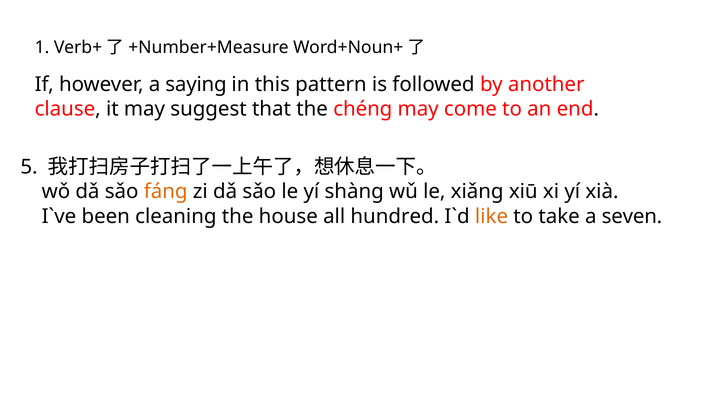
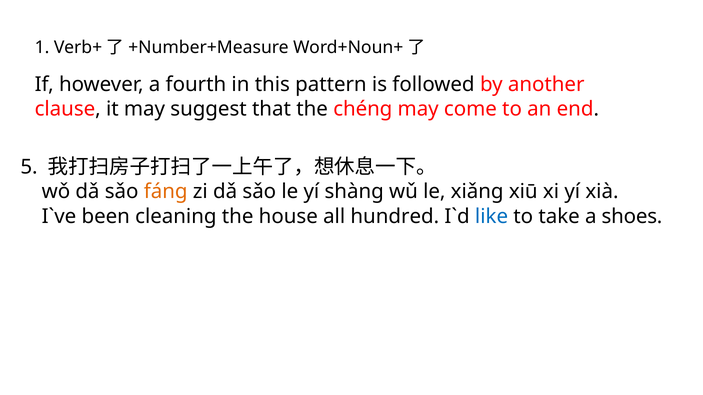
saying: saying -> fourth
like colour: orange -> blue
seven: seven -> shoes
